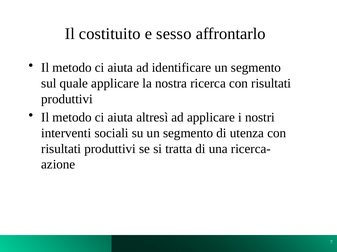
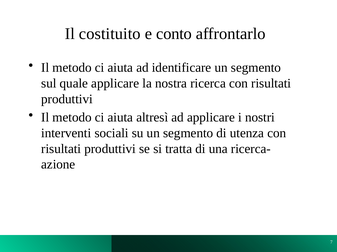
sesso: sesso -> conto
